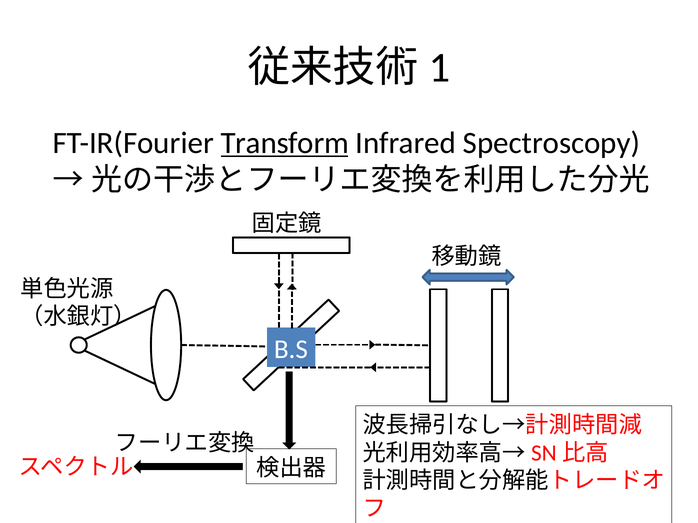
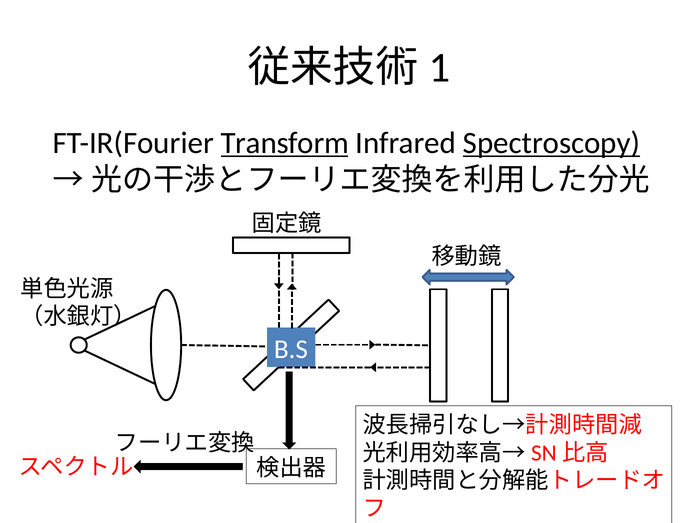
Spectroscopy underline: none -> present
